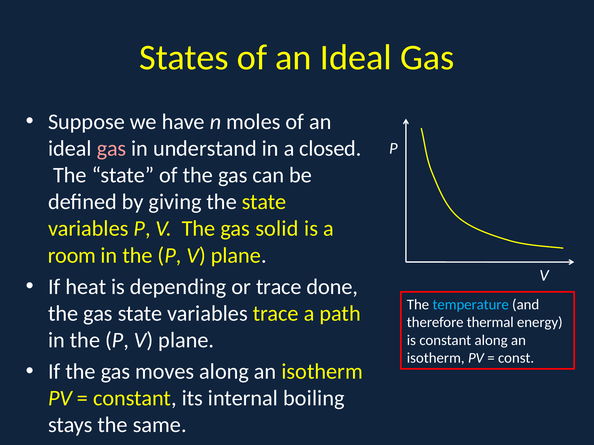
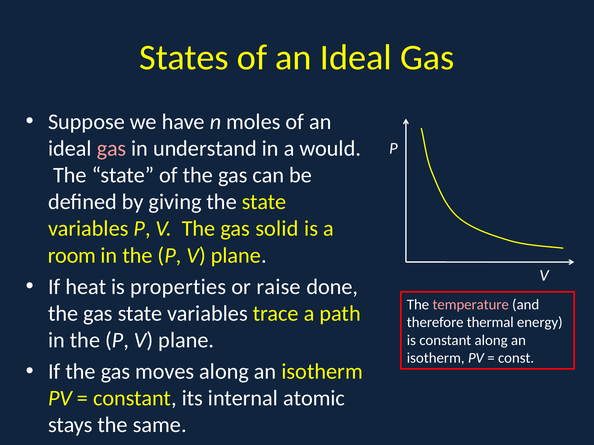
closed: closed -> would
depending: depending -> properties
or trace: trace -> raise
temperature colour: light blue -> pink
boiling: boiling -> atomic
